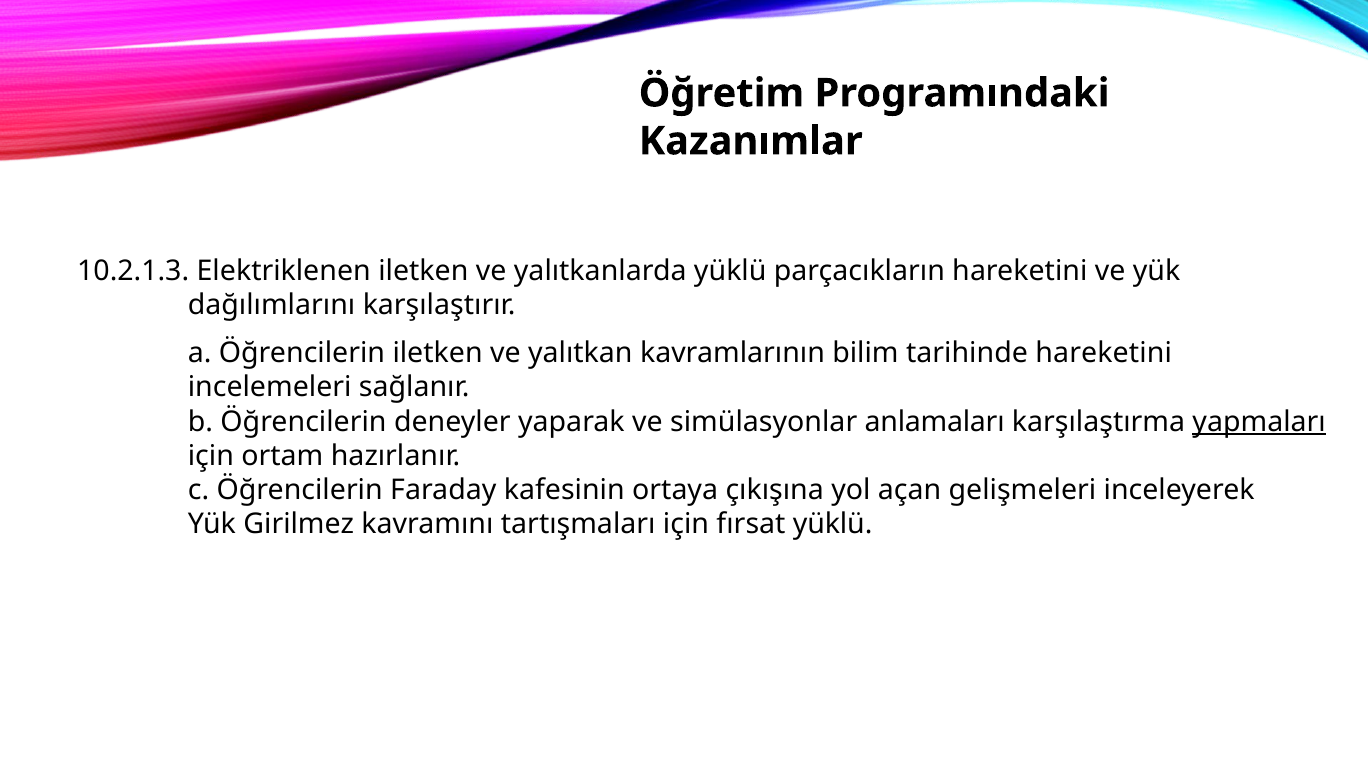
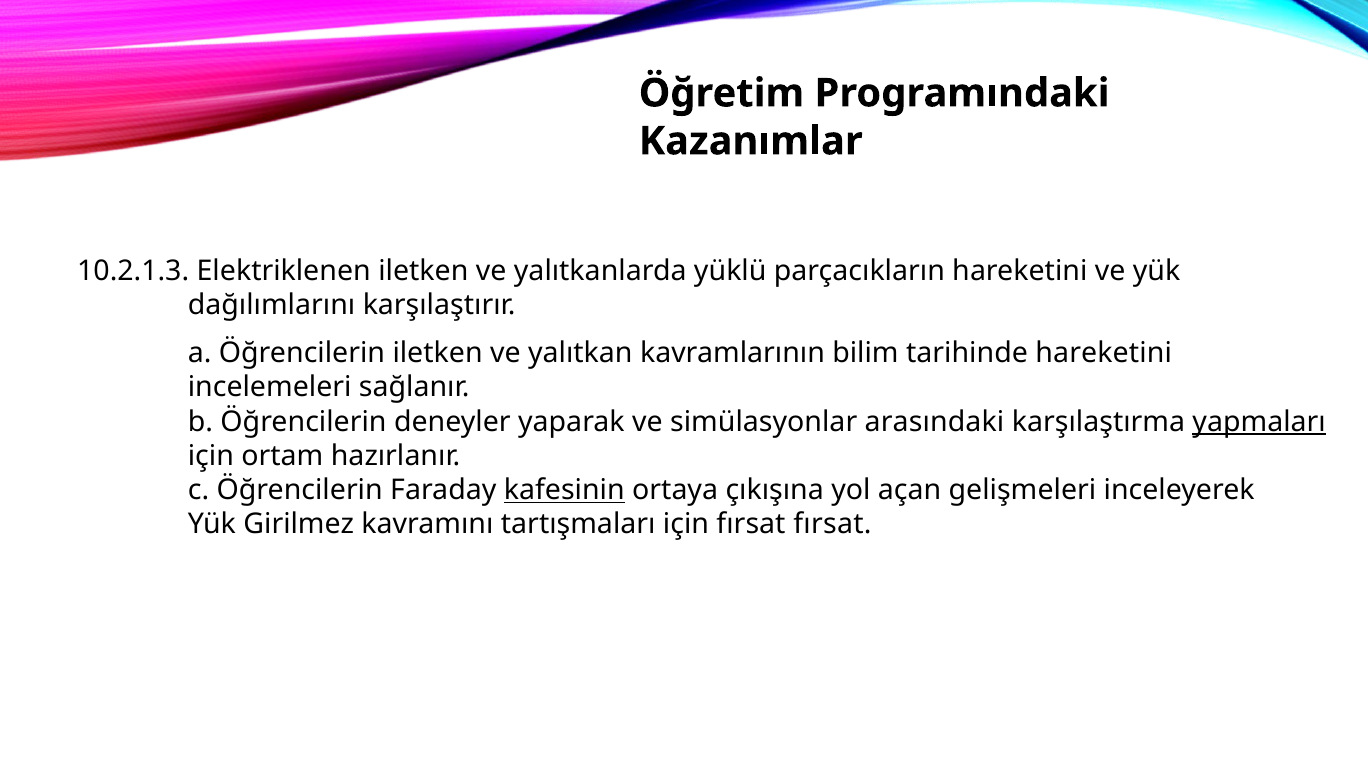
anlamaları: anlamaları -> arasındaki
kafesinin underline: none -> present
fırsat yüklü: yüklü -> fırsat
